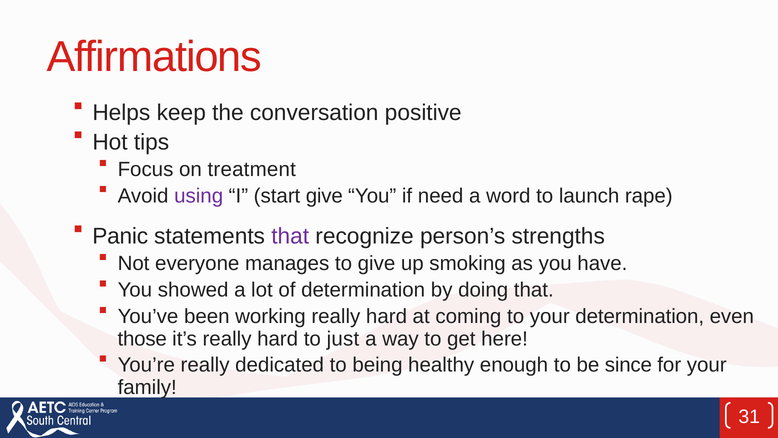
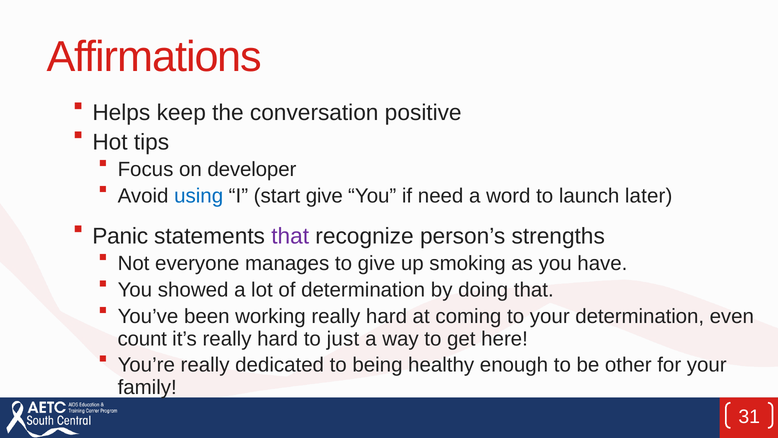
treatment: treatment -> developer
using colour: purple -> blue
rape: rape -> later
those: those -> count
since: since -> other
